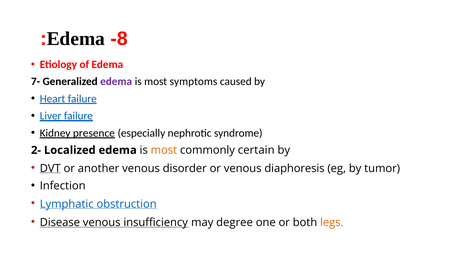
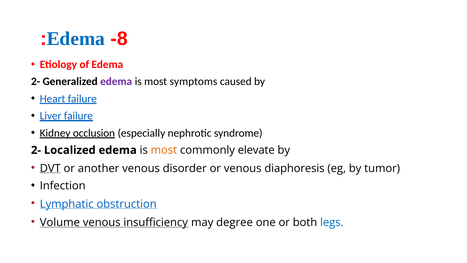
Edema at (76, 39) colour: black -> blue
7- at (36, 81): 7- -> 2-
presence: presence -> occlusion
certain: certain -> elevate
Disease: Disease -> Volume
legs colour: orange -> blue
